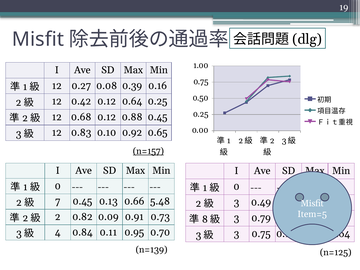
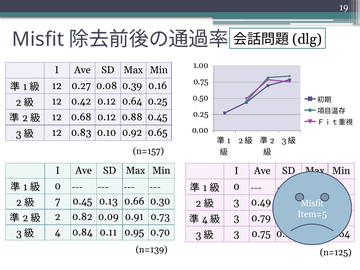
n=157 underline: present -> none
5.48: 5.48 -> 0.30
8 at (205, 219): 8 -> 4
